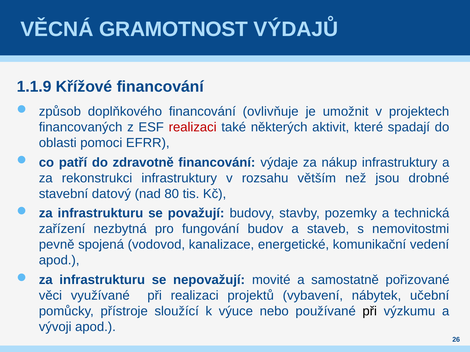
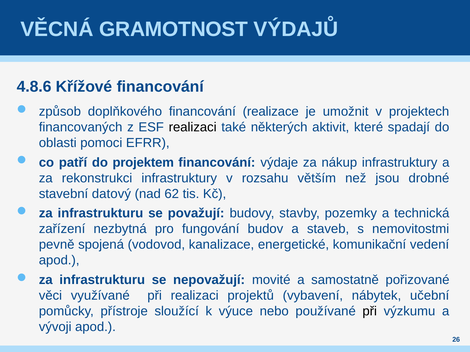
1.1.9: 1.1.9 -> 4.8.6
ovlivňuje: ovlivňuje -> realizace
realizaci at (193, 127) colour: red -> black
zdravotně: zdravotně -> projektem
80: 80 -> 62
